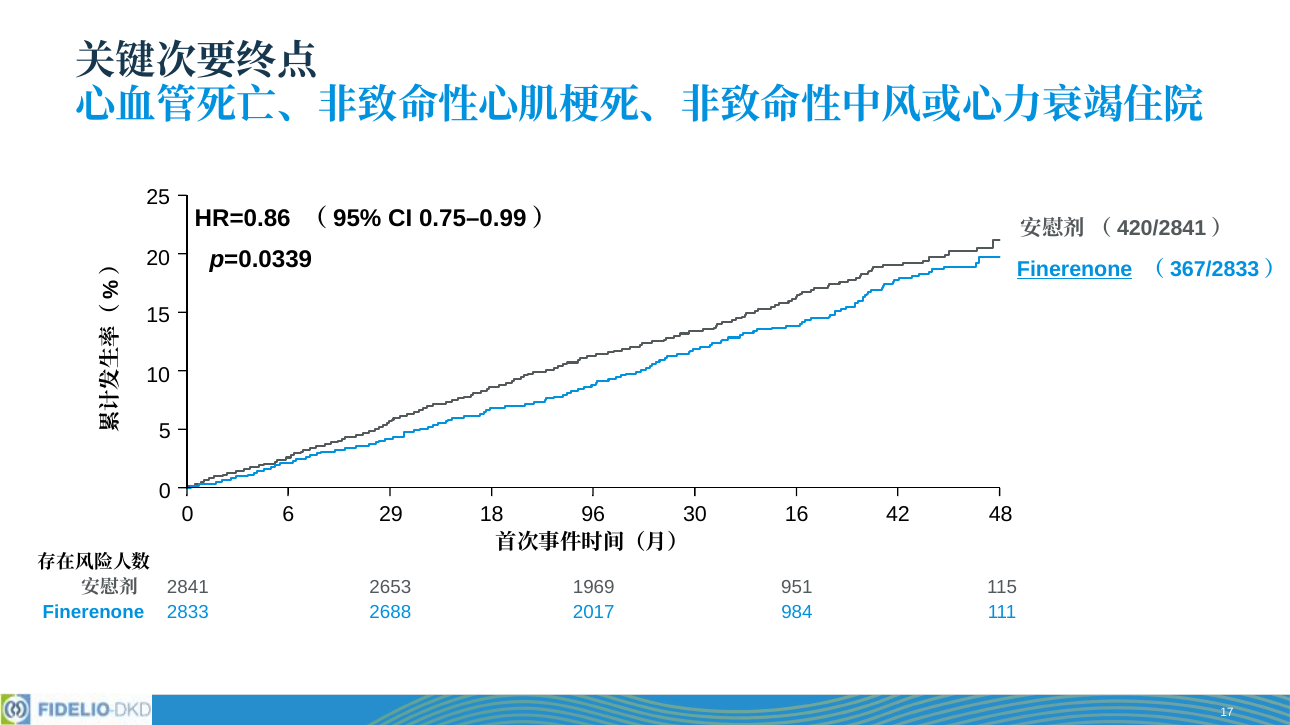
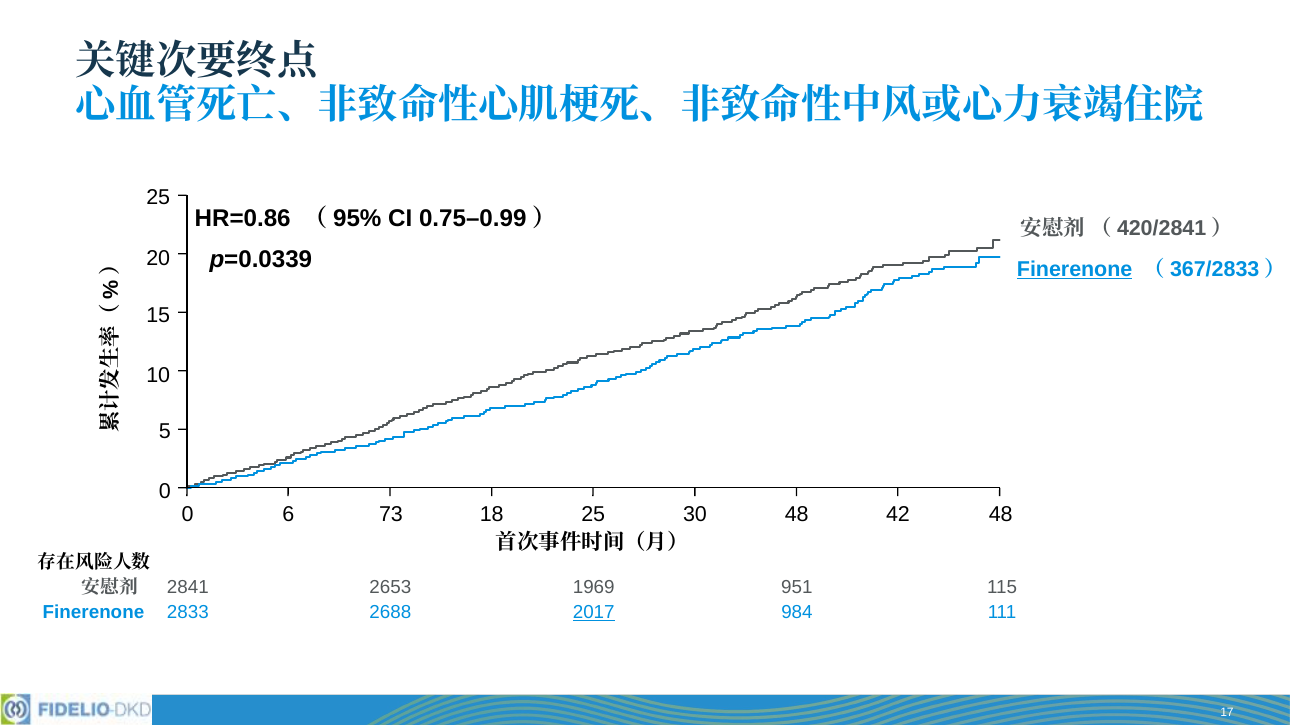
29: 29 -> 73
18 96: 96 -> 25
30 16: 16 -> 48
2017 underline: none -> present
